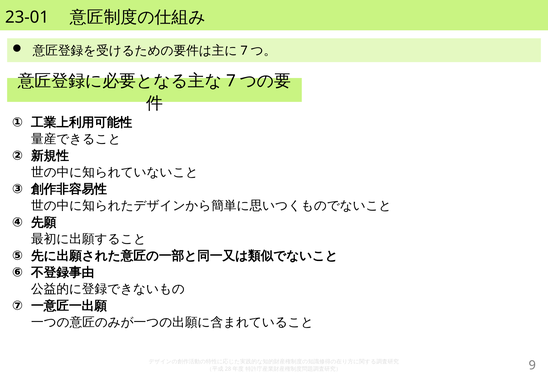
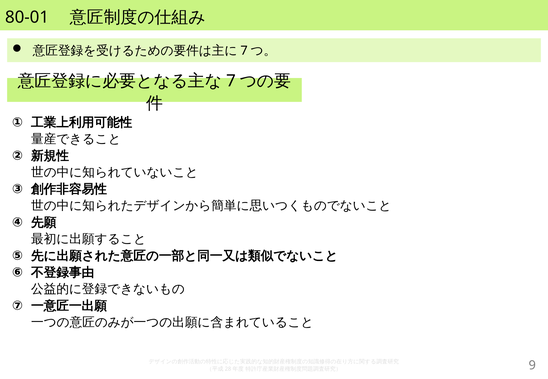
23-01: 23-01 -> 80-01
